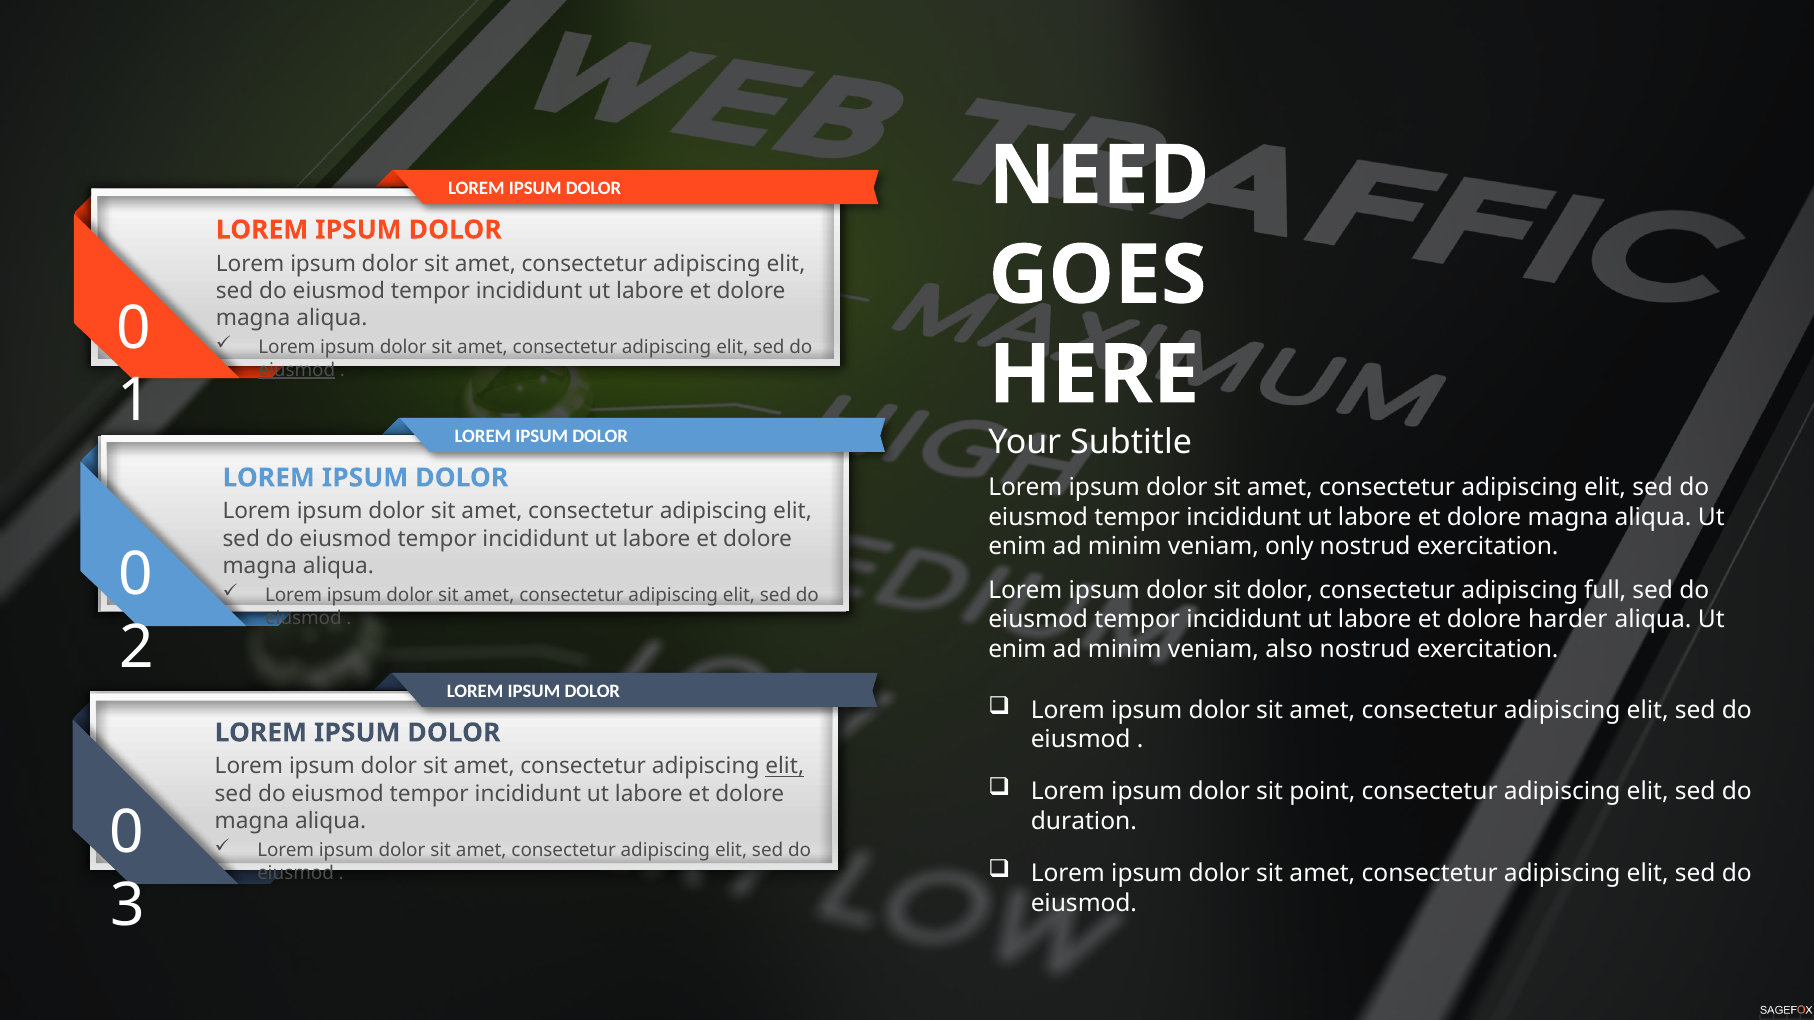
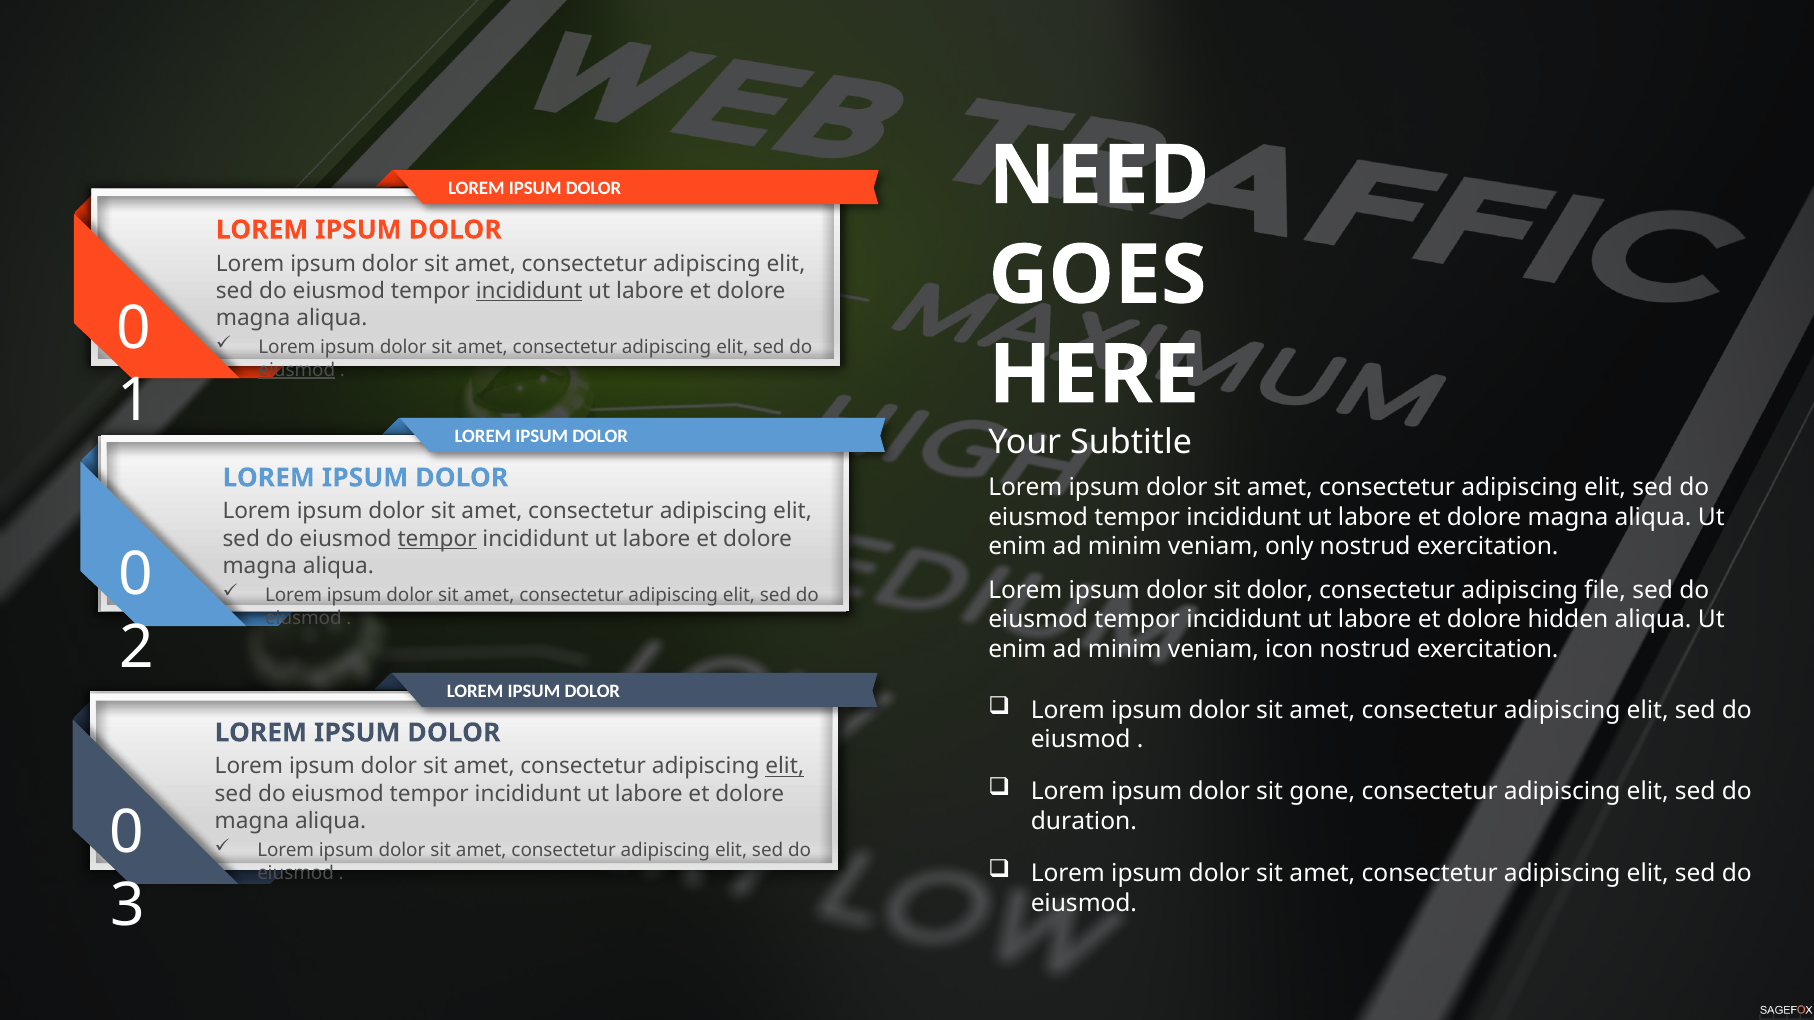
incididunt at (529, 291) underline: none -> present
tempor at (437, 539) underline: none -> present
full: full -> file
harder: harder -> hidden
also: also -> icon
point: point -> gone
